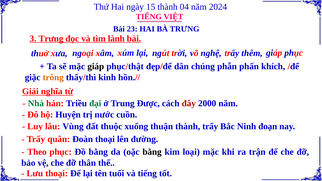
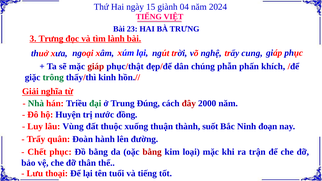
15 thành: thành -> giành
thêm: thêm -> cung
giáp at (96, 66) colour: black -> red
trông colour: orange -> green
Được: Được -> Đúng
cuồn: cuồn -> đồng
thành trẩy: trẩy -> suốt
Đoàn thoại: thoại -> hành
Theo: Theo -> Chết
bằng at (152, 152) colour: black -> red
